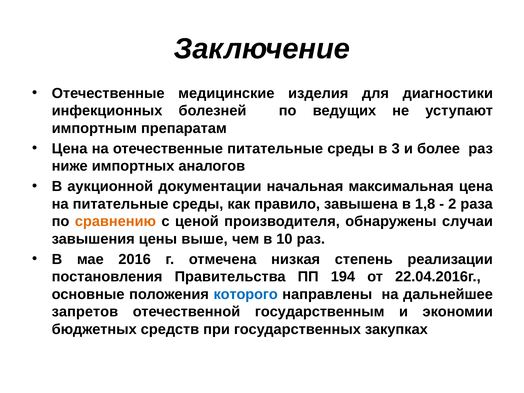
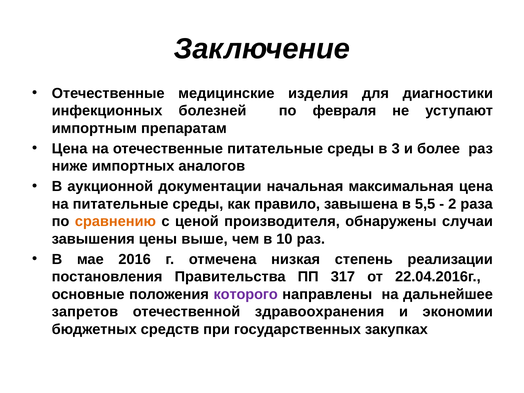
ведущих: ведущих -> февраля
1,8: 1,8 -> 5,5
194: 194 -> 317
которого colour: blue -> purple
государственным: государственным -> здравоохранения
